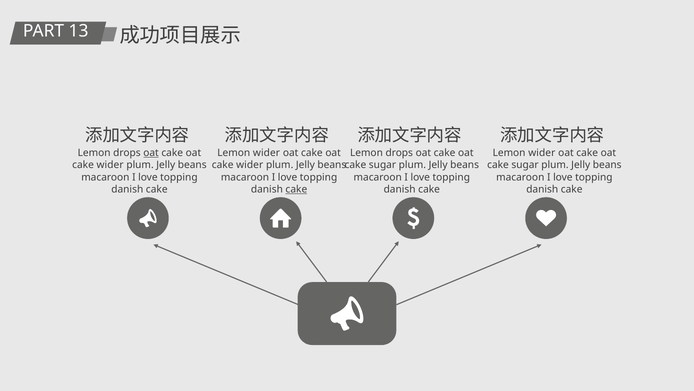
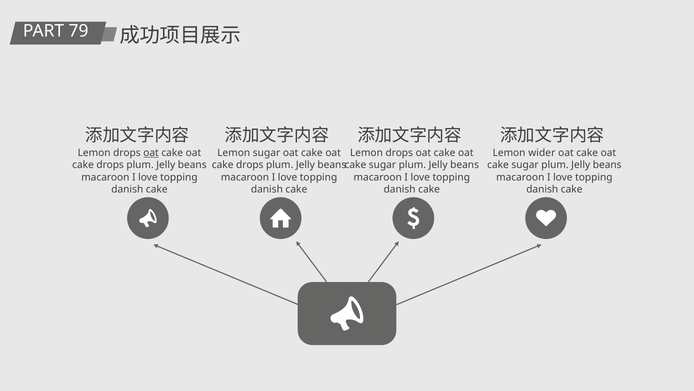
13: 13 -> 79
wider at (266, 153): wider -> sugar
wider at (110, 165): wider -> drops
wider at (250, 165): wider -> drops
cake at (296, 189) underline: present -> none
